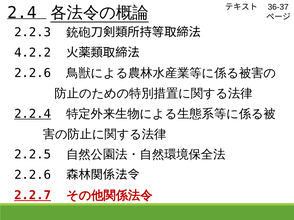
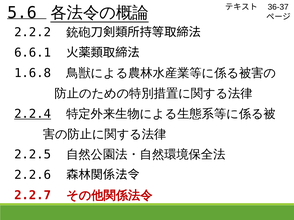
2.4: 2.4 -> 5.6
2.2.3: 2.2.3 -> 2.2.2
4.2.2: 4.2.2 -> 6.6.1
2.2.6 at (33, 73): 2.2.6 -> 1.6.8
2.2.7 underline: present -> none
